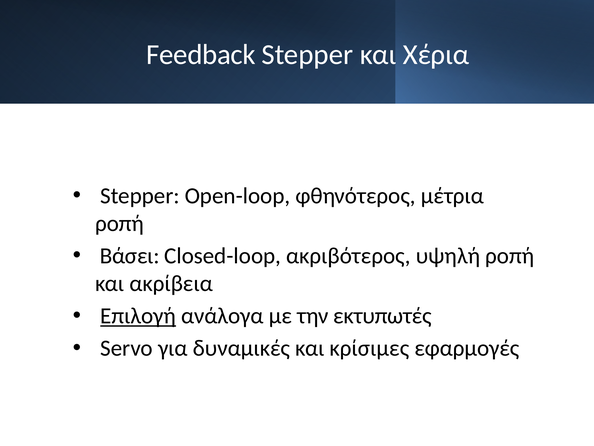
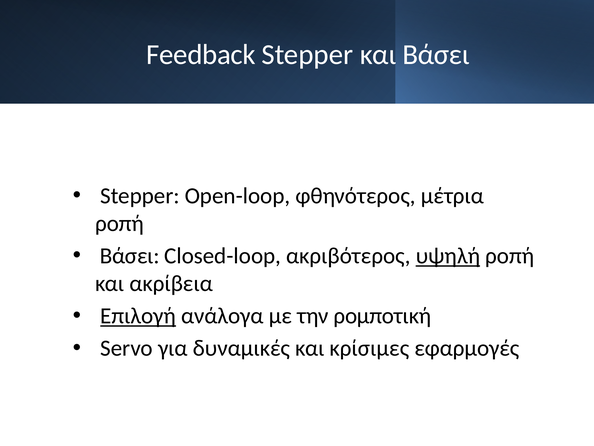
και Χέρια: Χέρια -> Βάσει
υψηλή underline: none -> present
εκτυπωτές: εκτυπωτές -> ρομποτική
